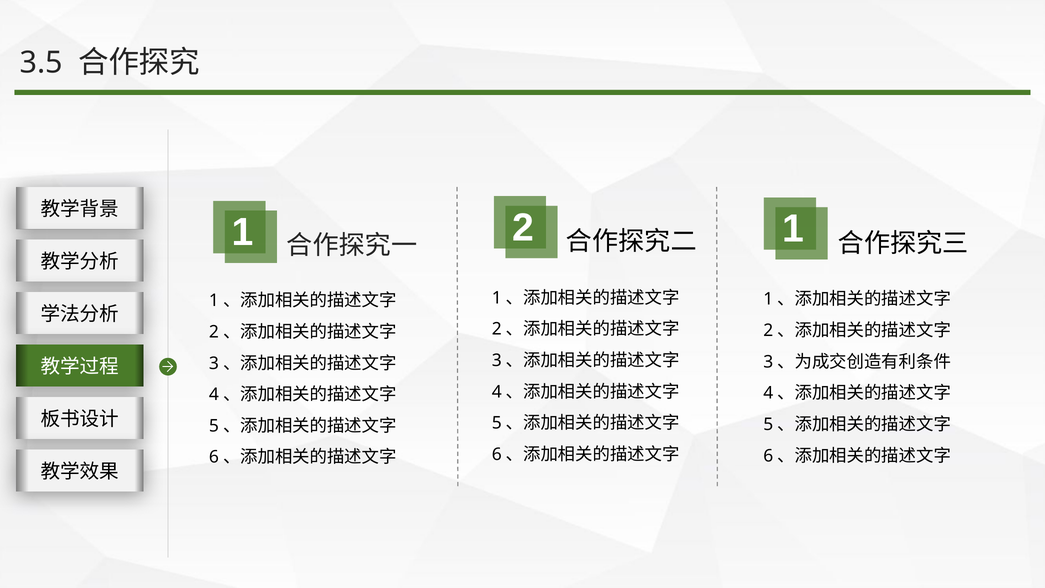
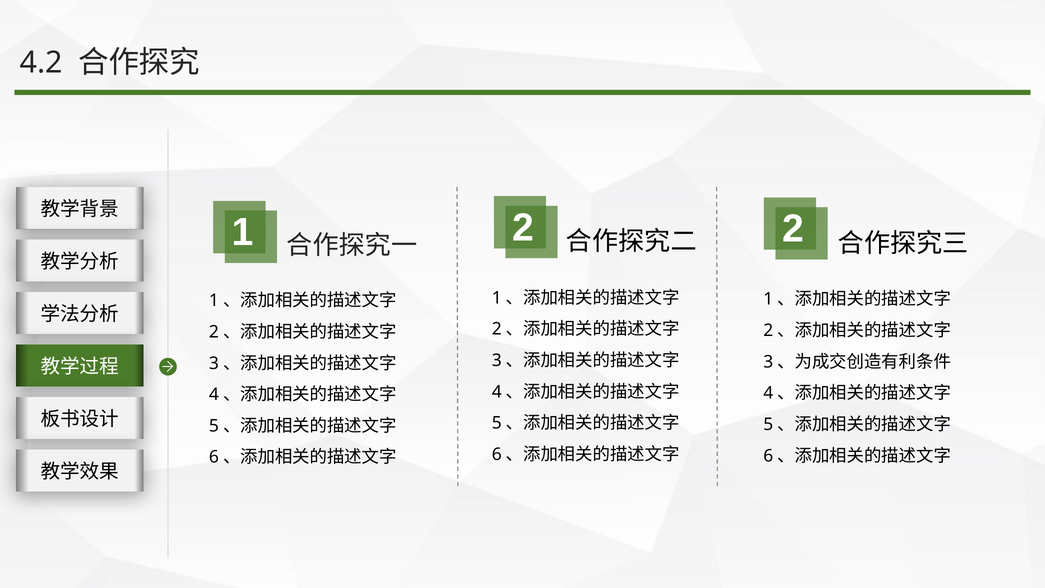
3.5: 3.5 -> 4.2
2 1: 1 -> 2
